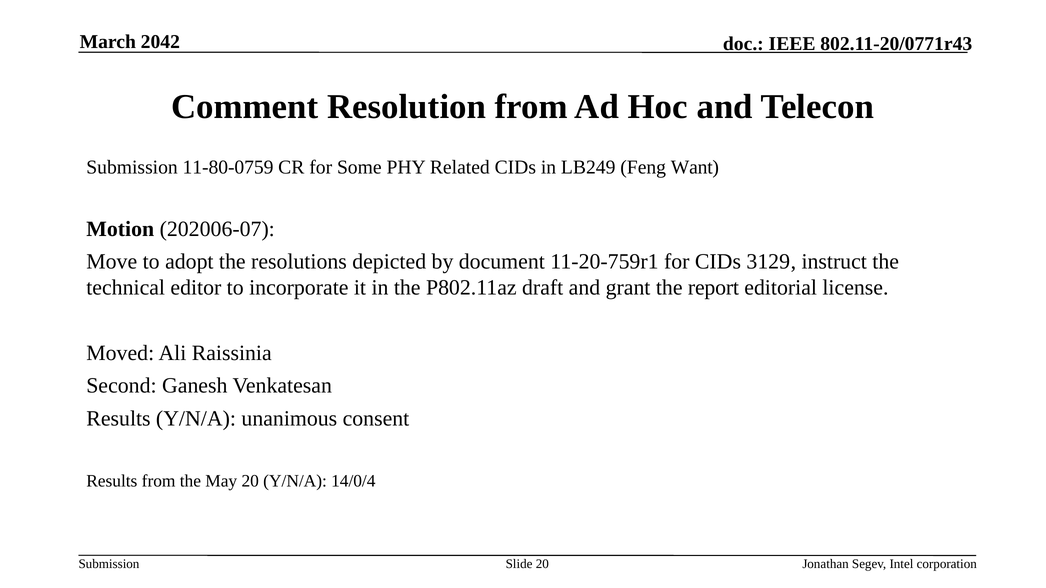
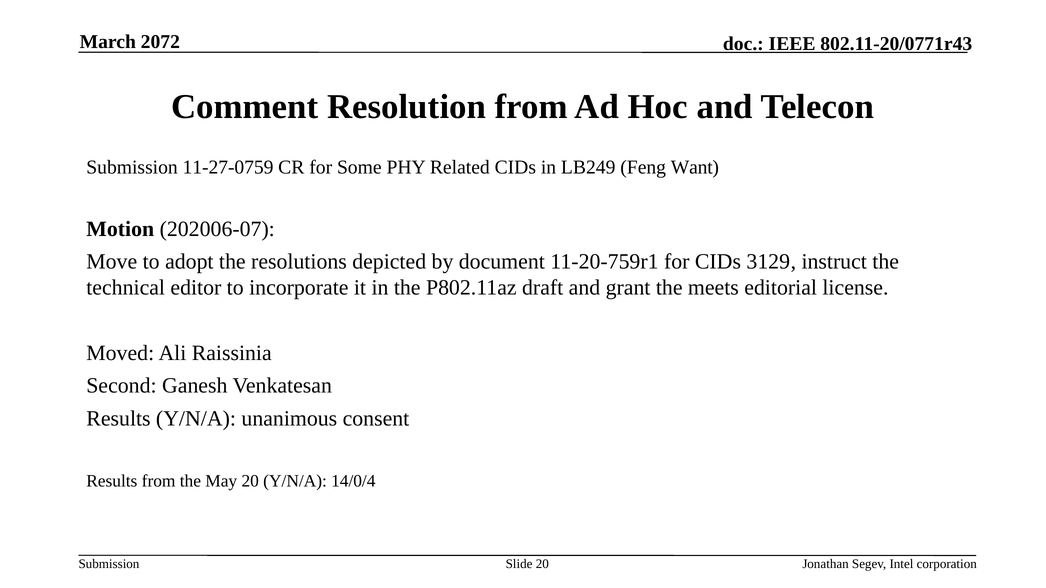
2042: 2042 -> 2072
11-80-0759: 11-80-0759 -> 11-27-0759
report: report -> meets
